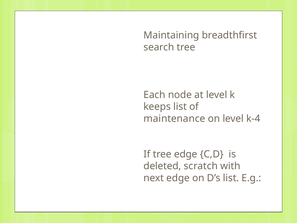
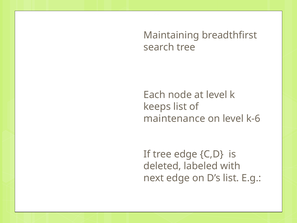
k-4: k-4 -> k-6
scratch: scratch -> labeled
